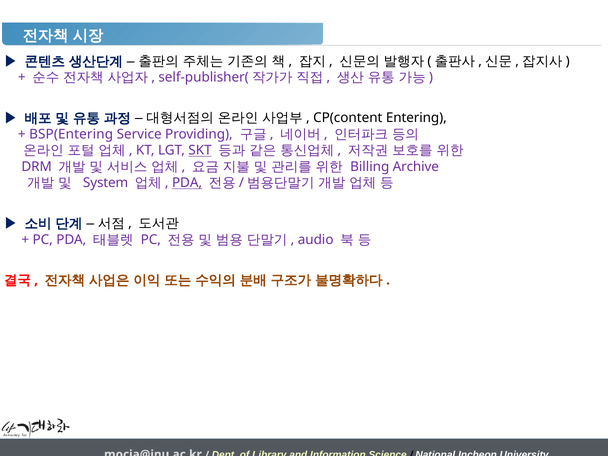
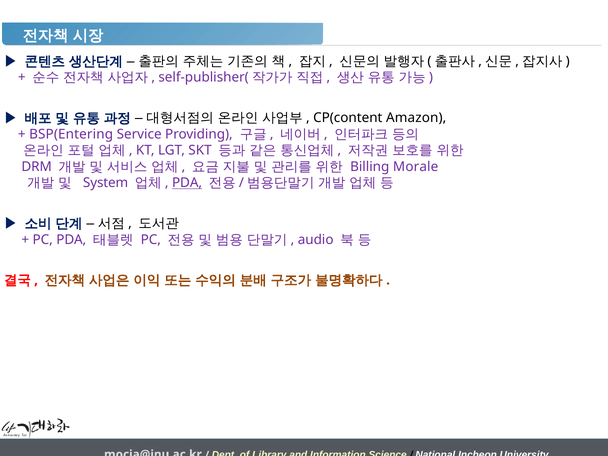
Entering: Entering -> Amazon
SKT underline: present -> none
Archive: Archive -> Morale
